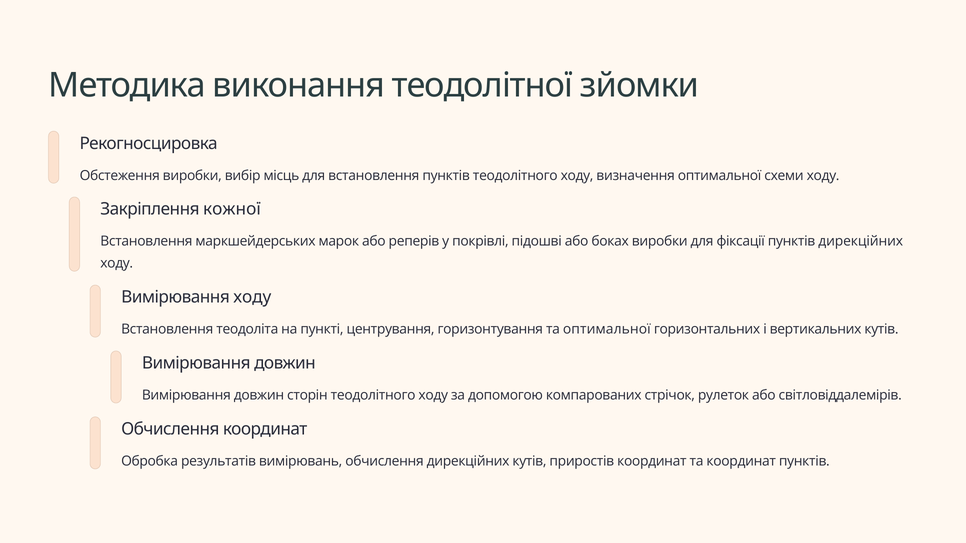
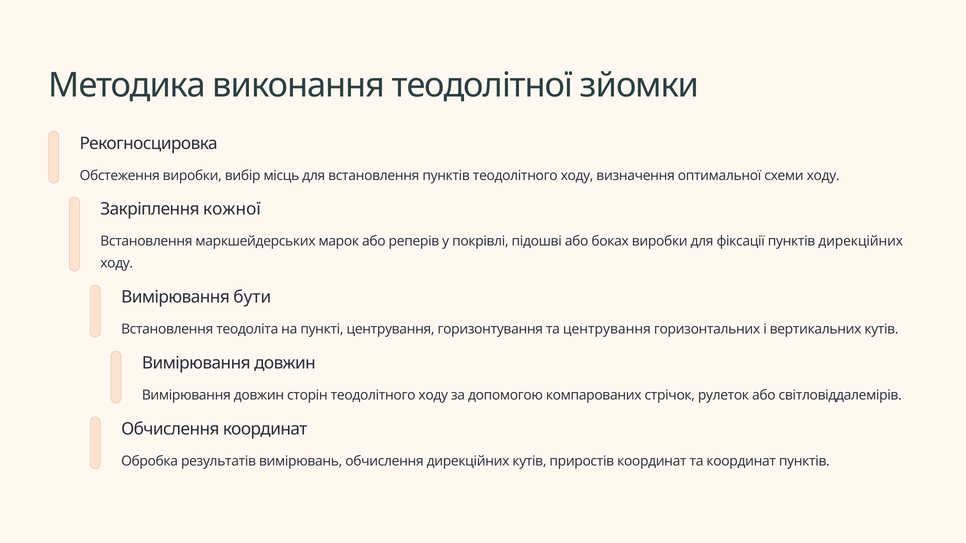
Вимірювання ходу: ходу -> бути
та оптимальної: оптимальної -> центрування
